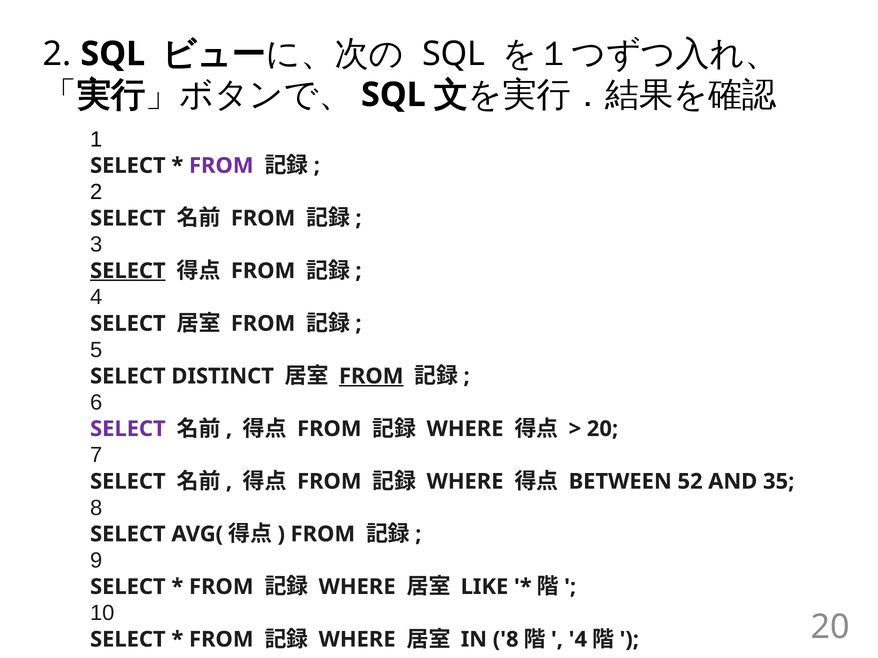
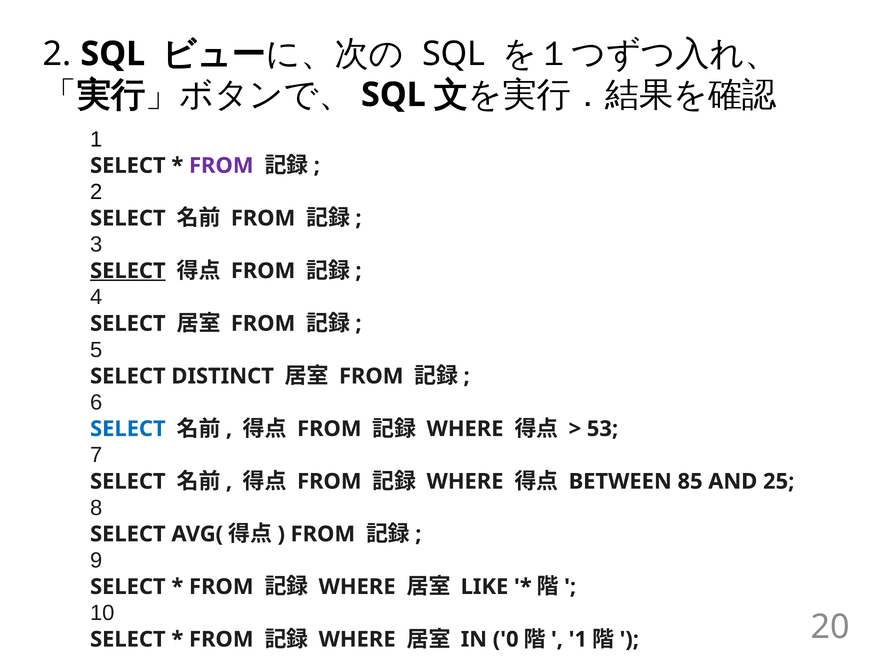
FROM at (371, 376) underline: present -> none
SELECT at (128, 429) colour: purple -> blue
20 at (602, 429): 20 -> 53
52: 52 -> 85
35: 35 -> 25
IN 8: 8 -> 0
4 at (578, 640): 4 -> 1
